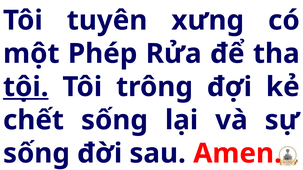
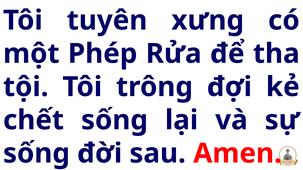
tội underline: present -> none
